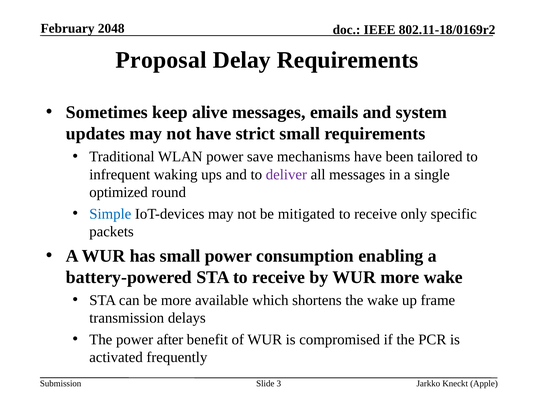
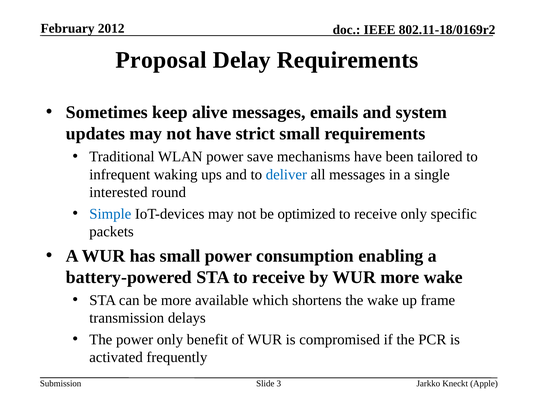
2048: 2048 -> 2012
deliver colour: purple -> blue
optimized: optimized -> interested
mitigated: mitigated -> optimized
power after: after -> only
